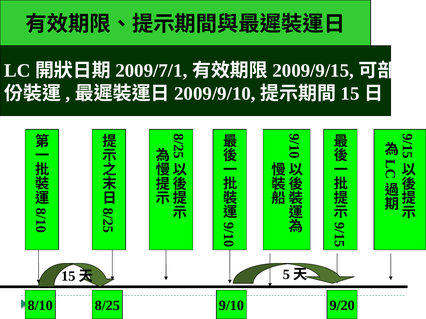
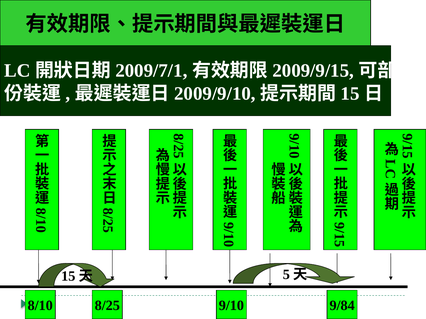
9/20: 9/20 -> 9/84
